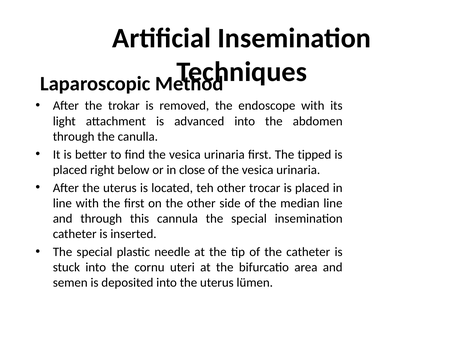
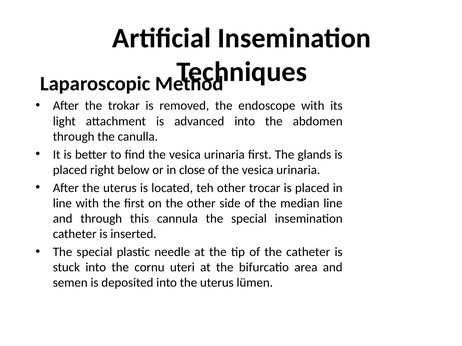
tipped: tipped -> glands
